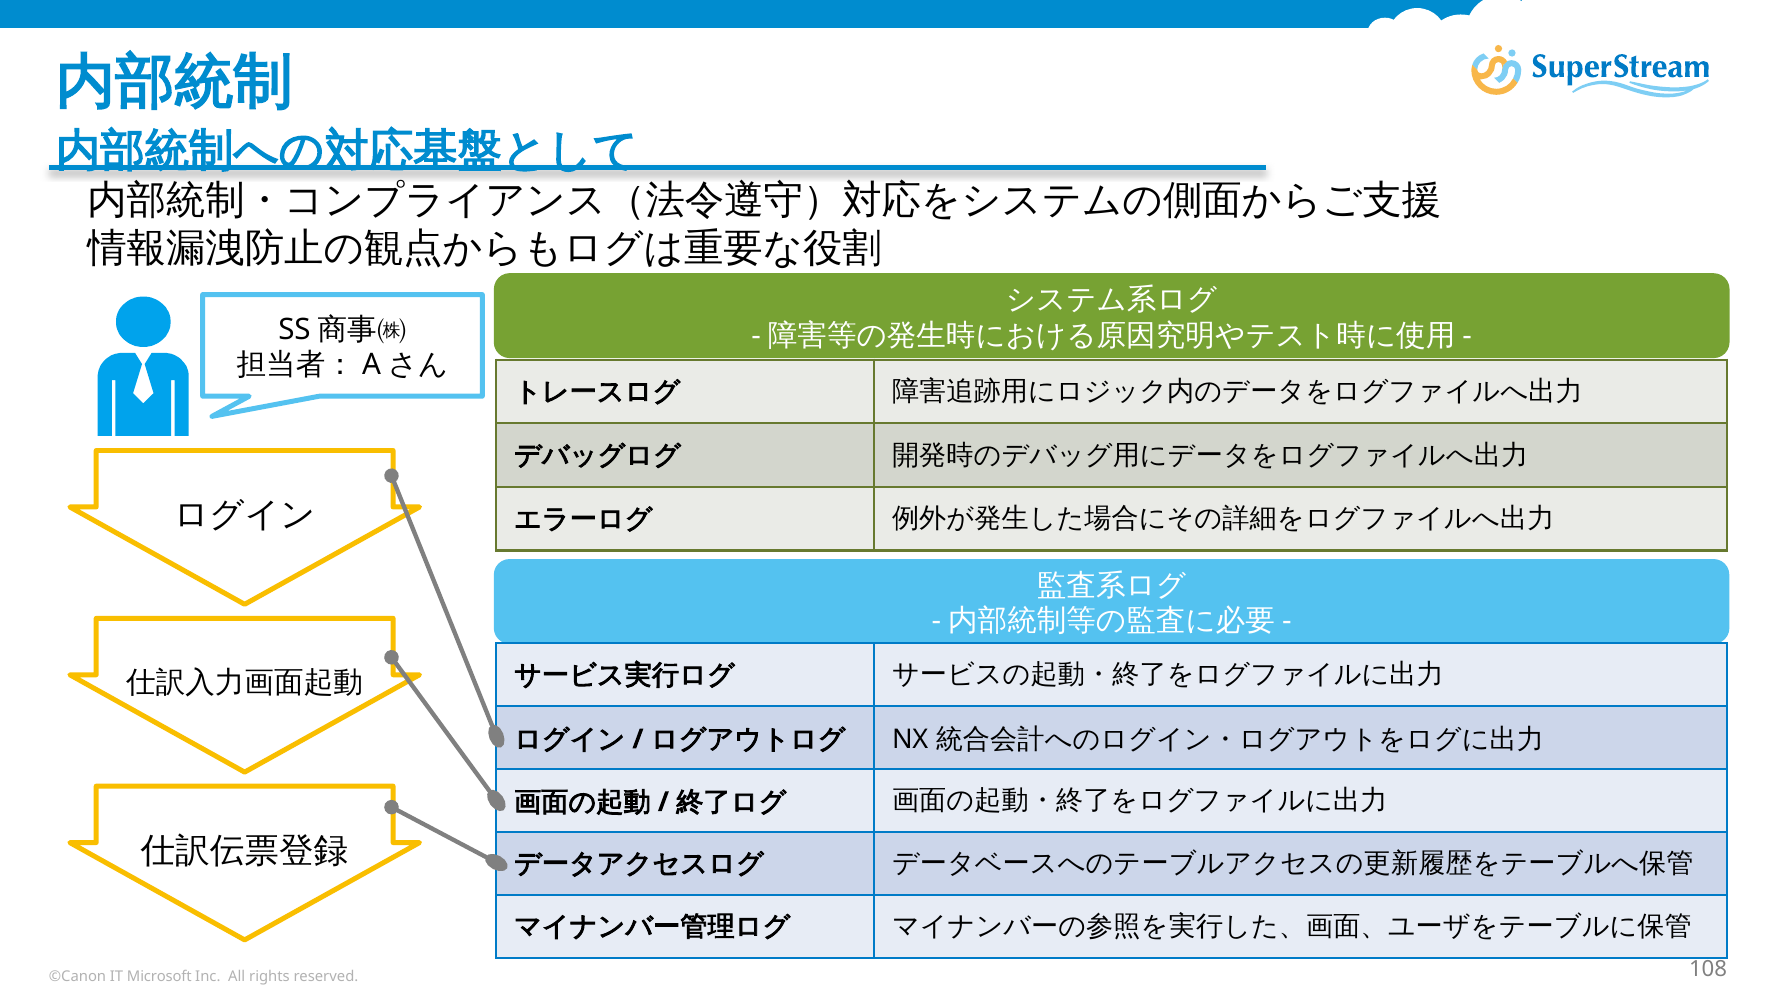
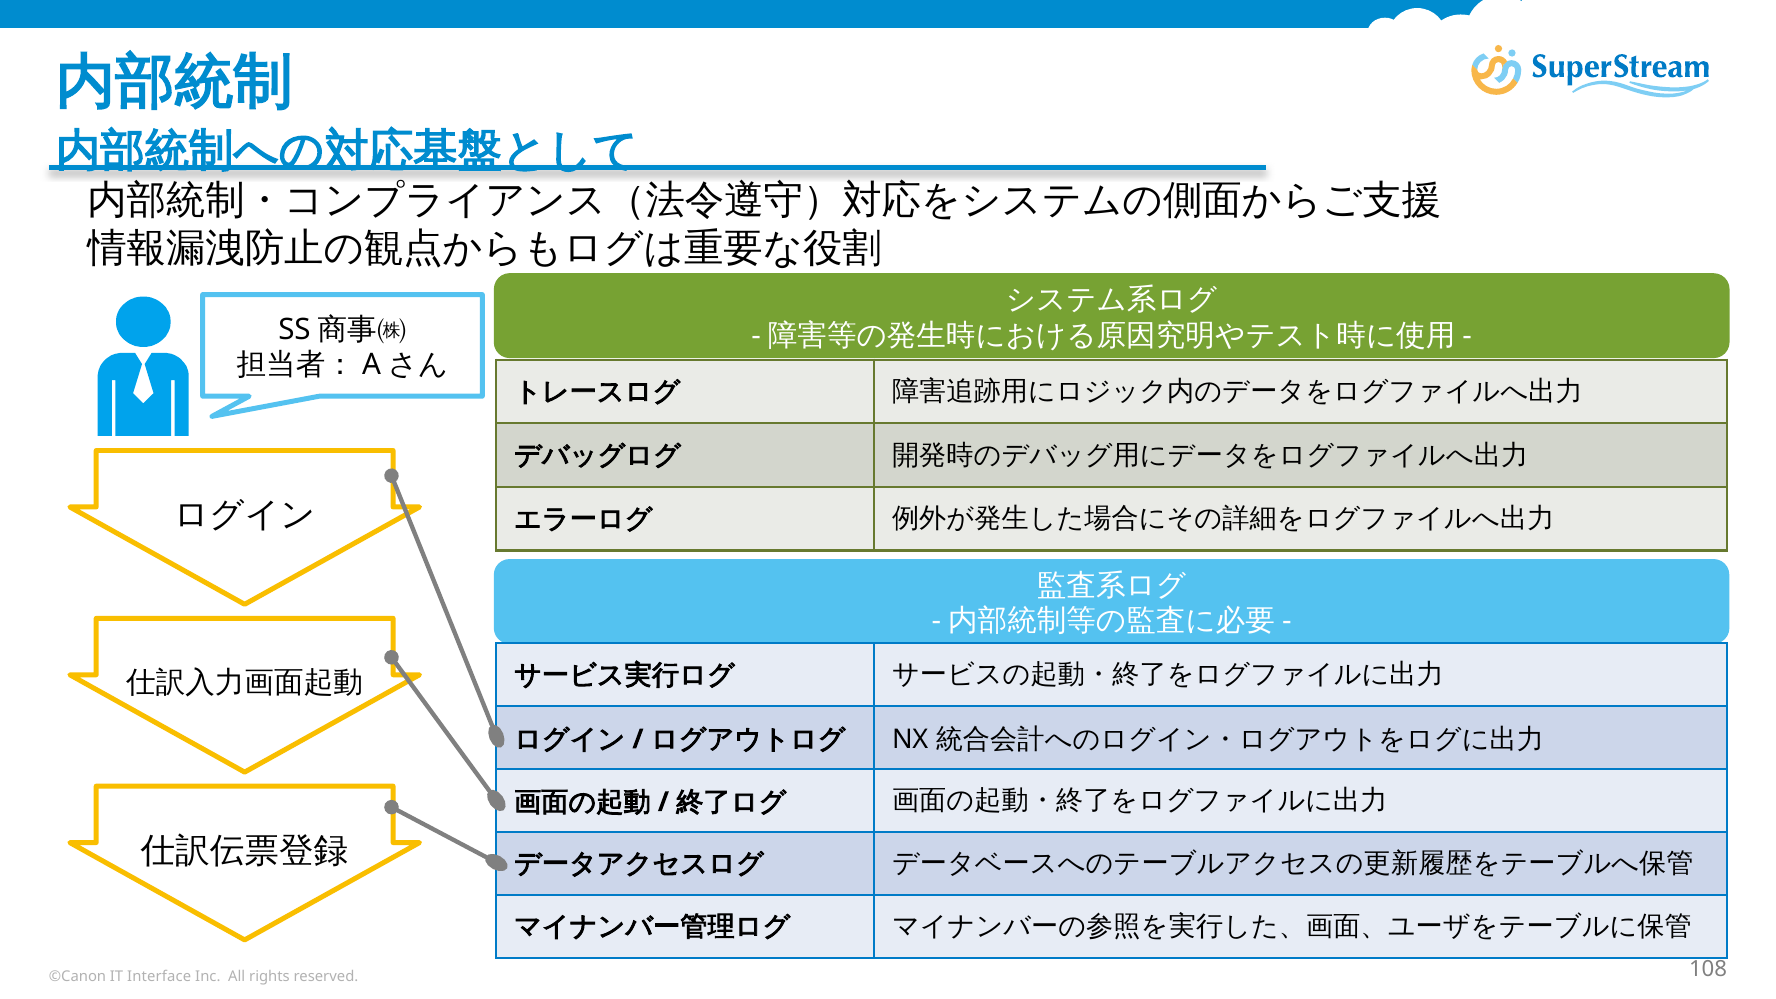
Microsoft: Microsoft -> Interface
